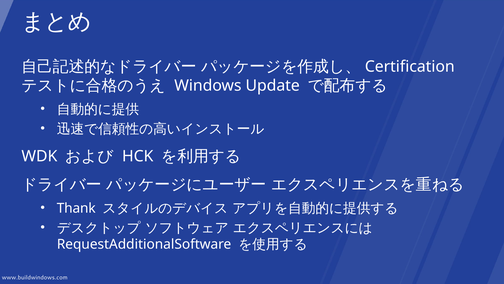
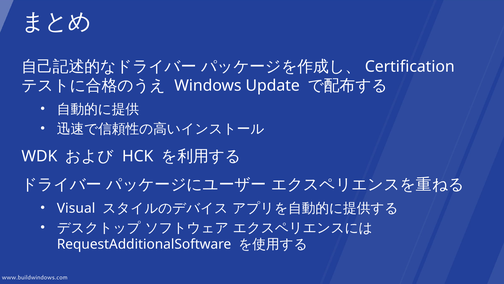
Thank: Thank -> Visual
